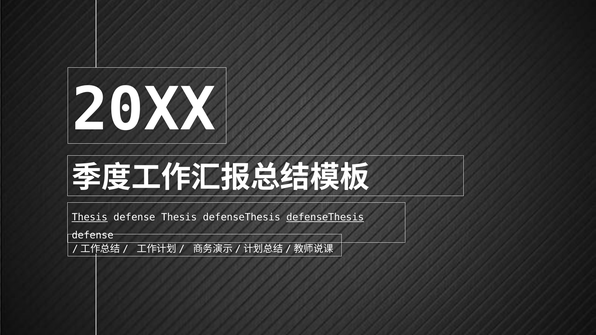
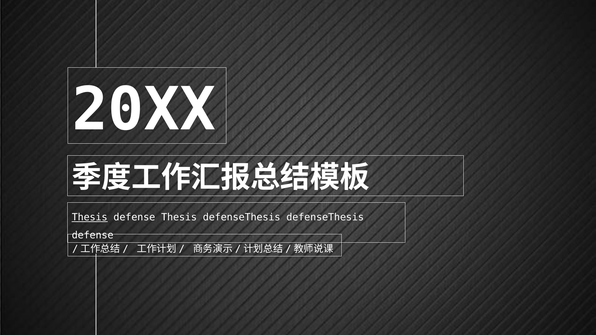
defenseThesis at (325, 217) underline: present -> none
